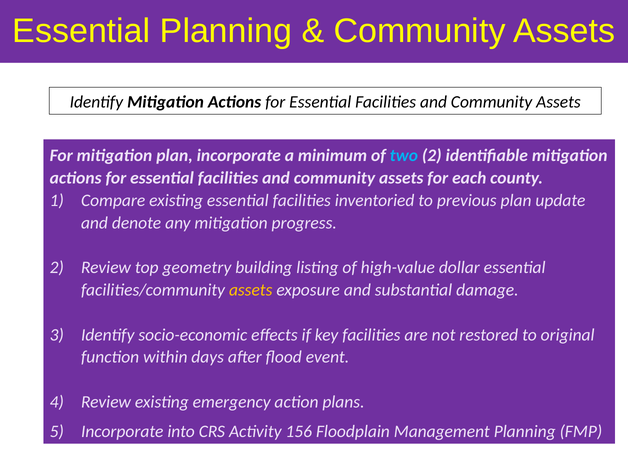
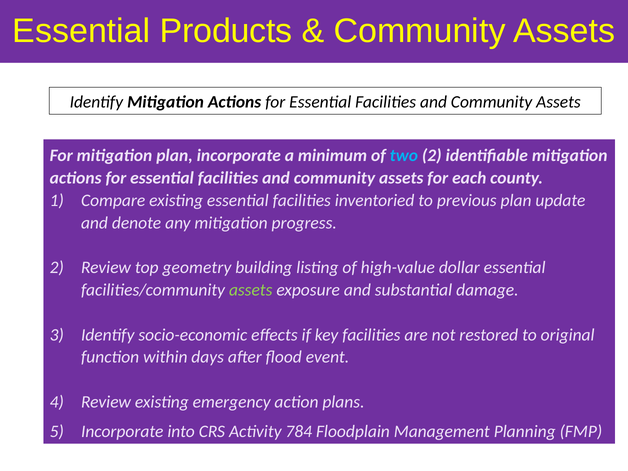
Essential Planning: Planning -> Products
assets at (251, 290) colour: yellow -> light green
156: 156 -> 784
